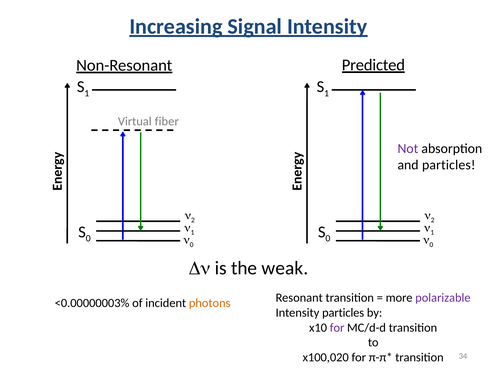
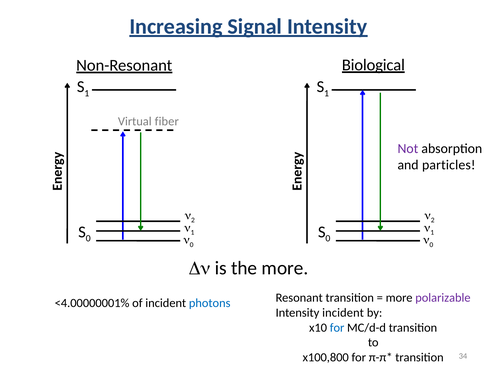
Predicted: Predicted -> Biological
the weak: weak -> more
<0.00000003%: <0.00000003% -> <4.00000001%
photons colour: orange -> blue
Intensity particles: particles -> incident
for at (337, 327) colour: purple -> blue
x100,020: x100,020 -> x100,800
